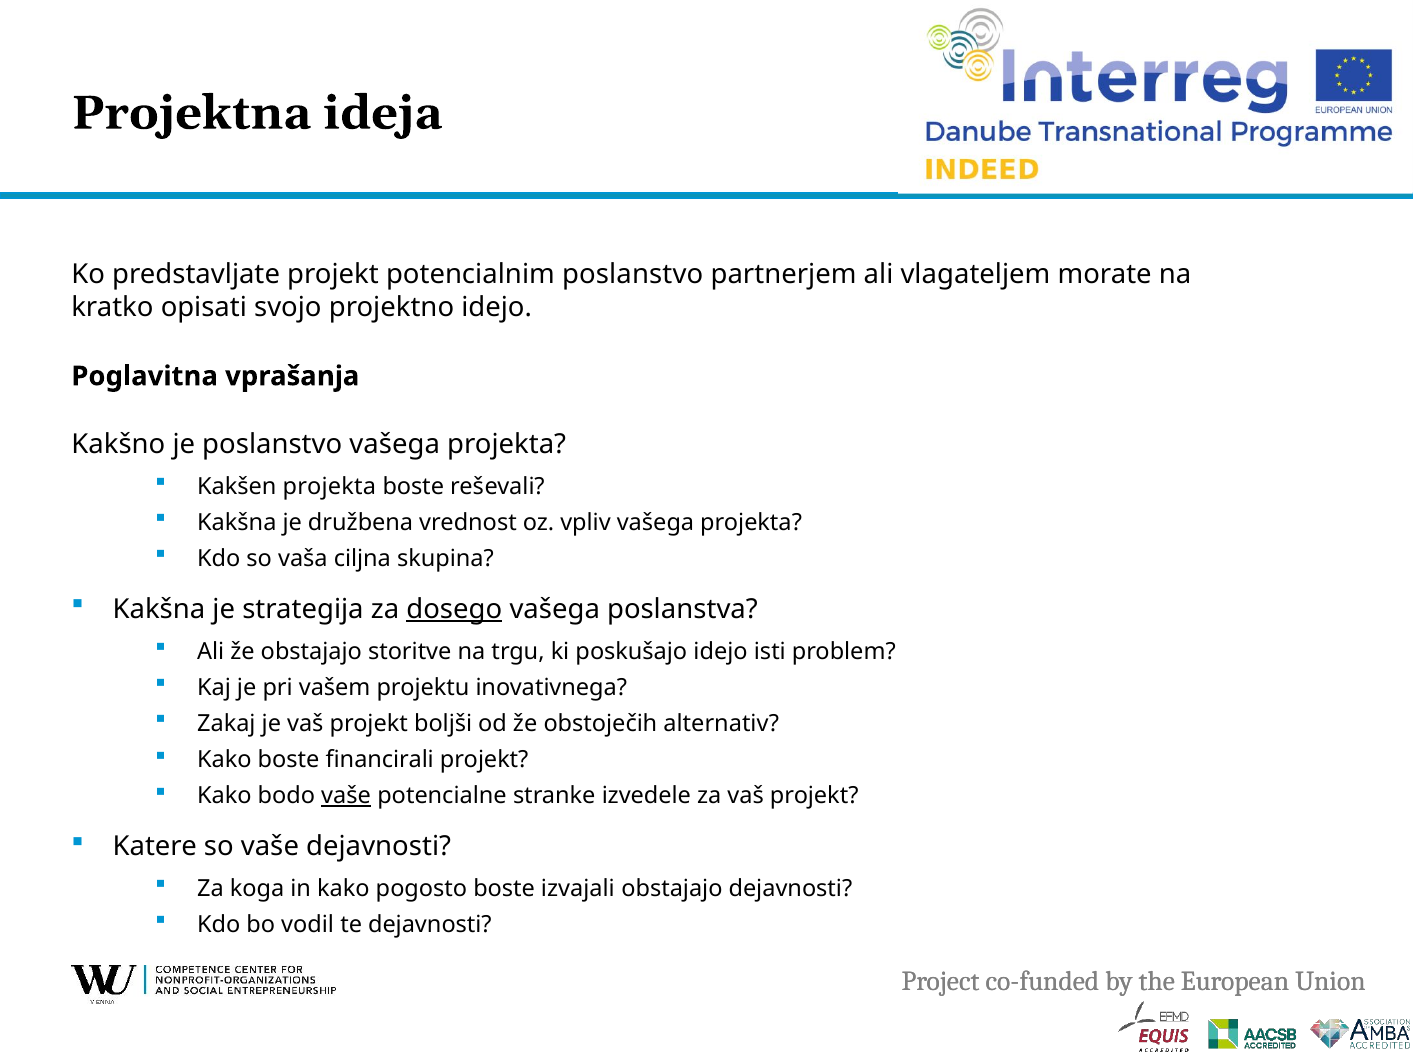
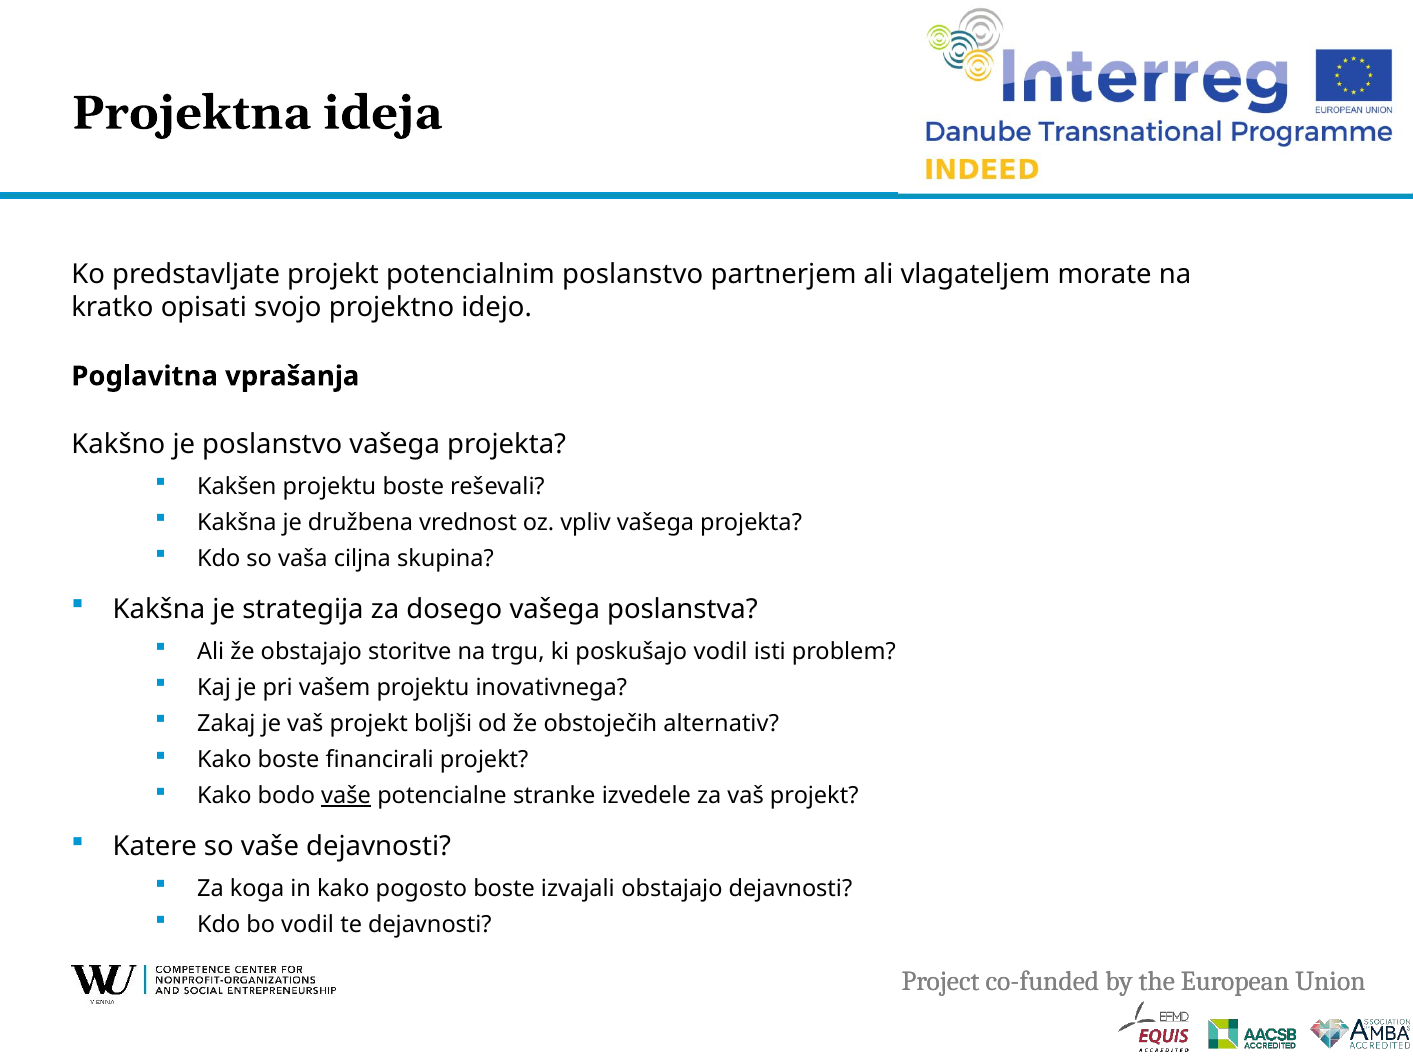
Kakšen projekta: projekta -> projektu
dosego underline: present -> none
poskušajo idejo: idejo -> vodil
